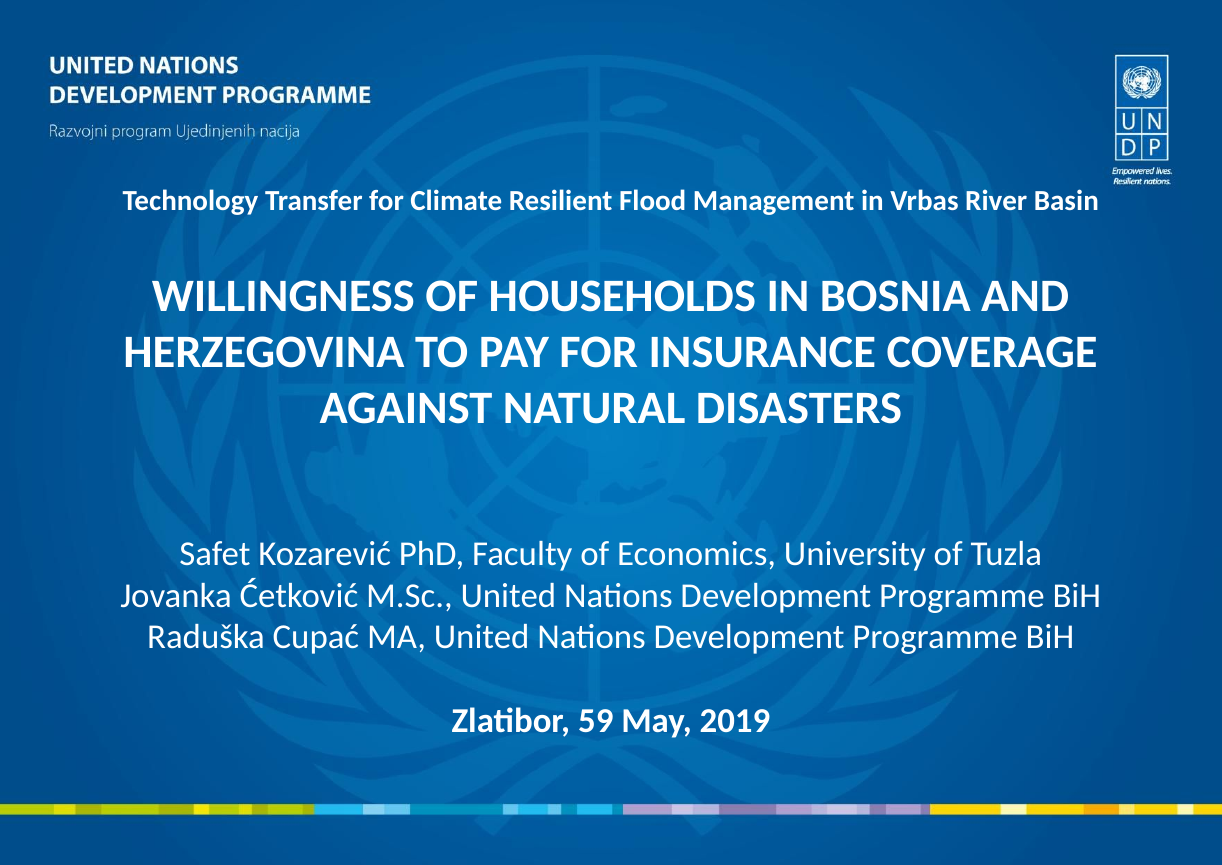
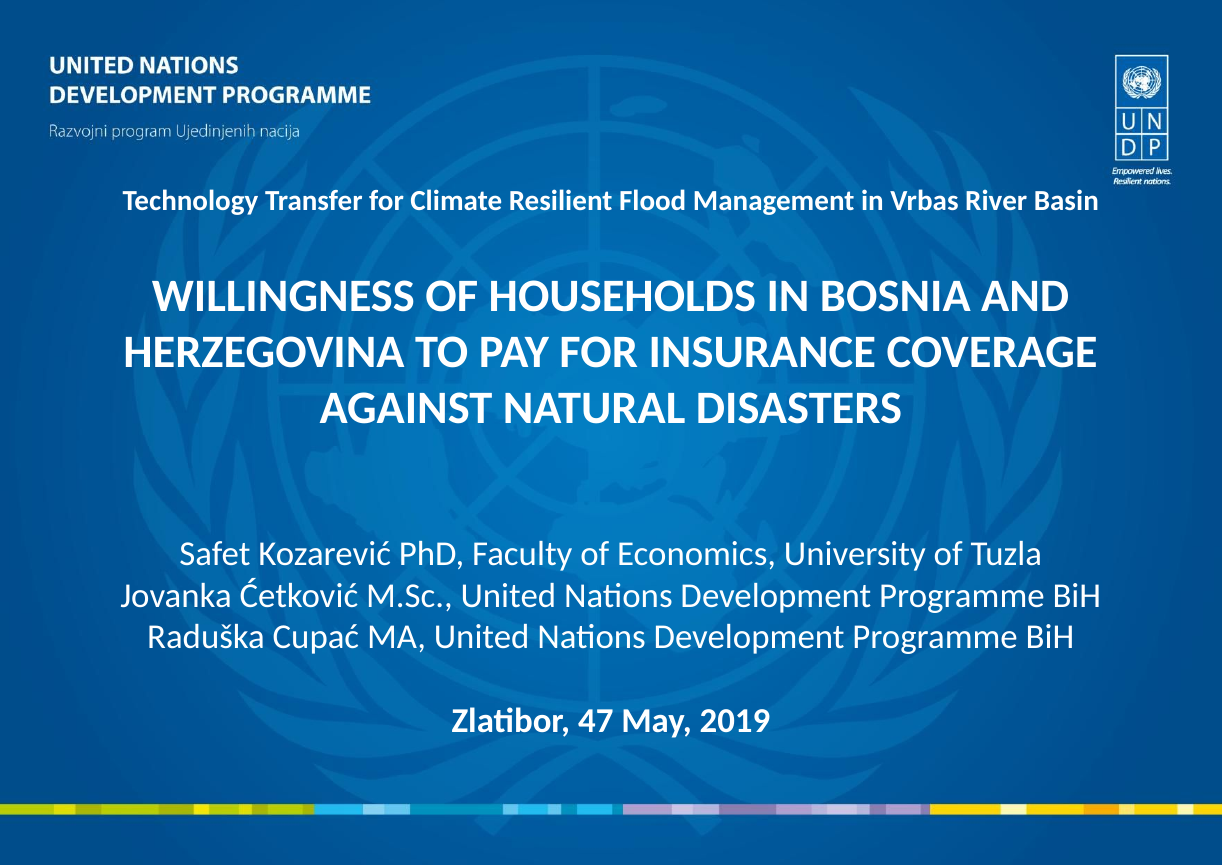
59: 59 -> 47
